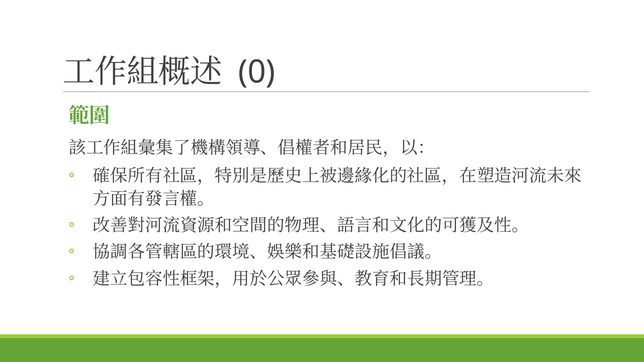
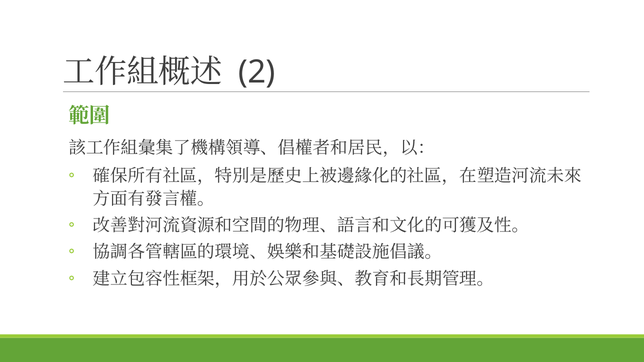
0: 0 -> 2
